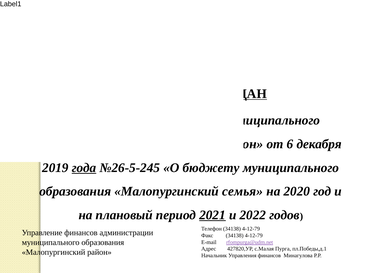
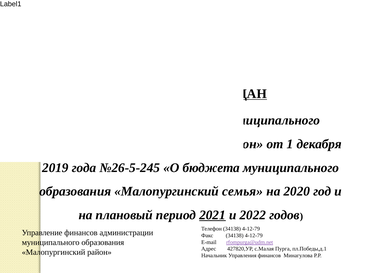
6: 6 -> 1
года underline: present -> none
бюджету: бюджету -> бюджета
